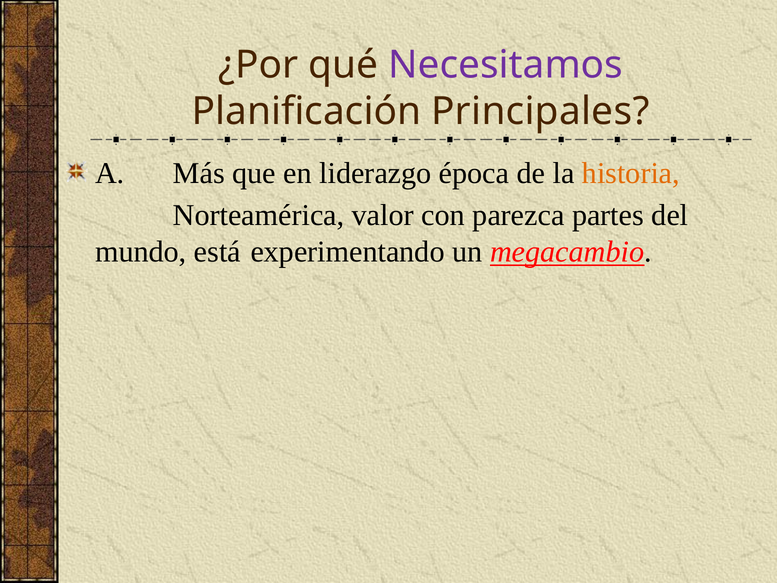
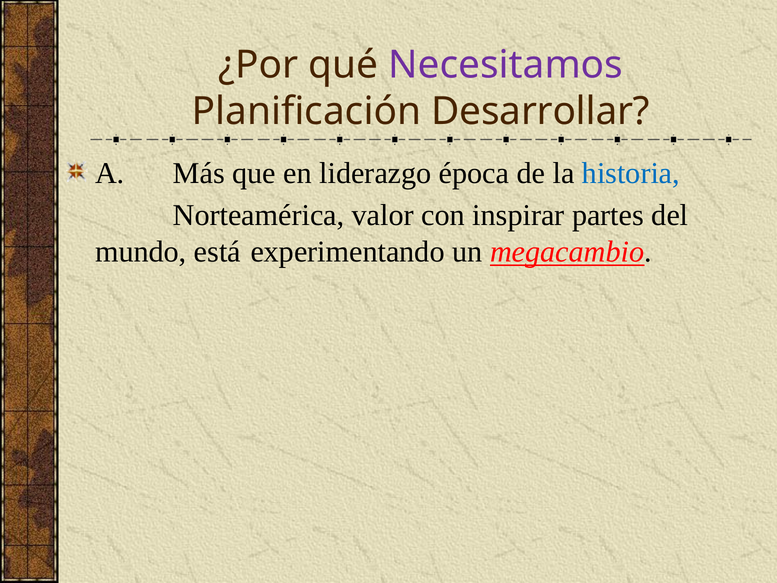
Principales: Principales -> Desarrollar
historia colour: orange -> blue
parezca: parezca -> inspirar
